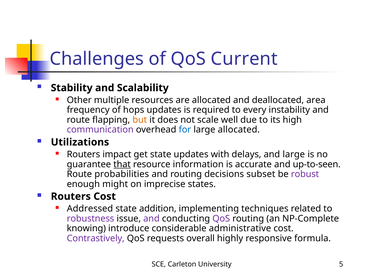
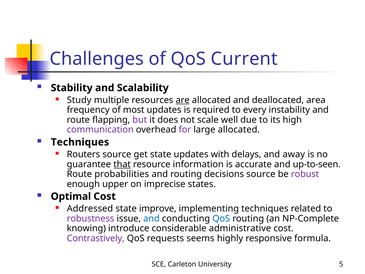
Other: Other -> Study
are underline: none -> present
hops: hops -> most
but colour: orange -> purple
for colour: blue -> purple
Utilizations at (80, 142): Utilizations -> Techniques
Routers impact: impact -> source
and large: large -> away
decisions subset: subset -> source
might: might -> upper
Routers at (71, 196): Routers -> Optimal
addition: addition -> improve
and at (151, 218) colour: purple -> blue
QoS at (221, 218) colour: purple -> blue
overall: overall -> seems
